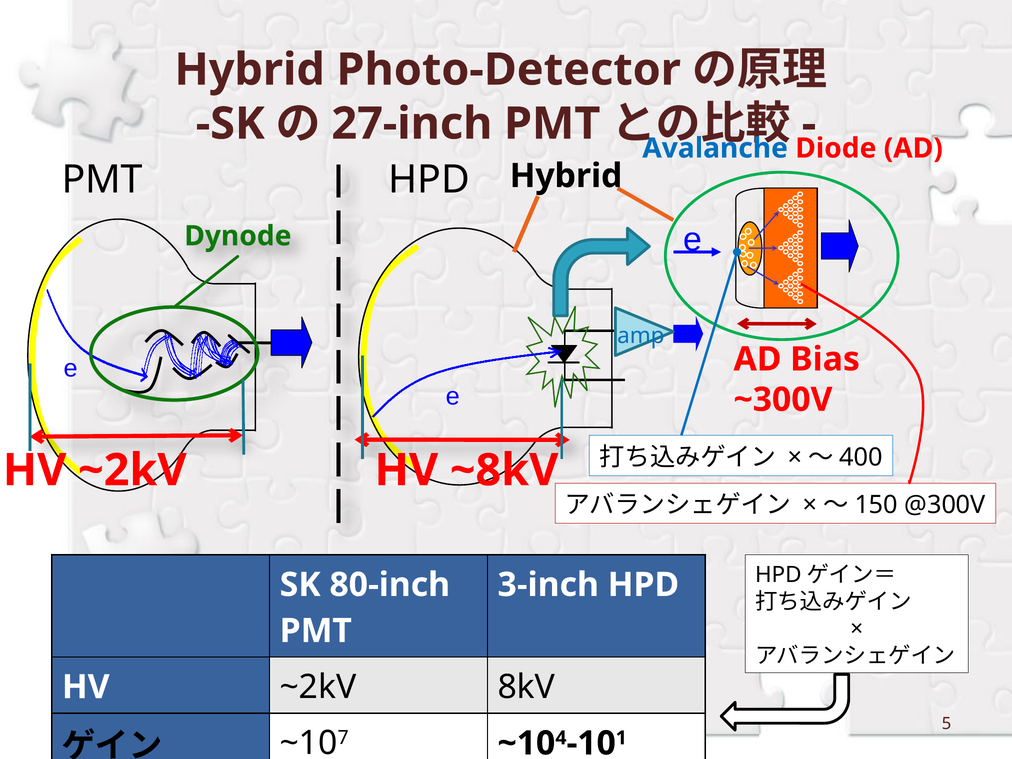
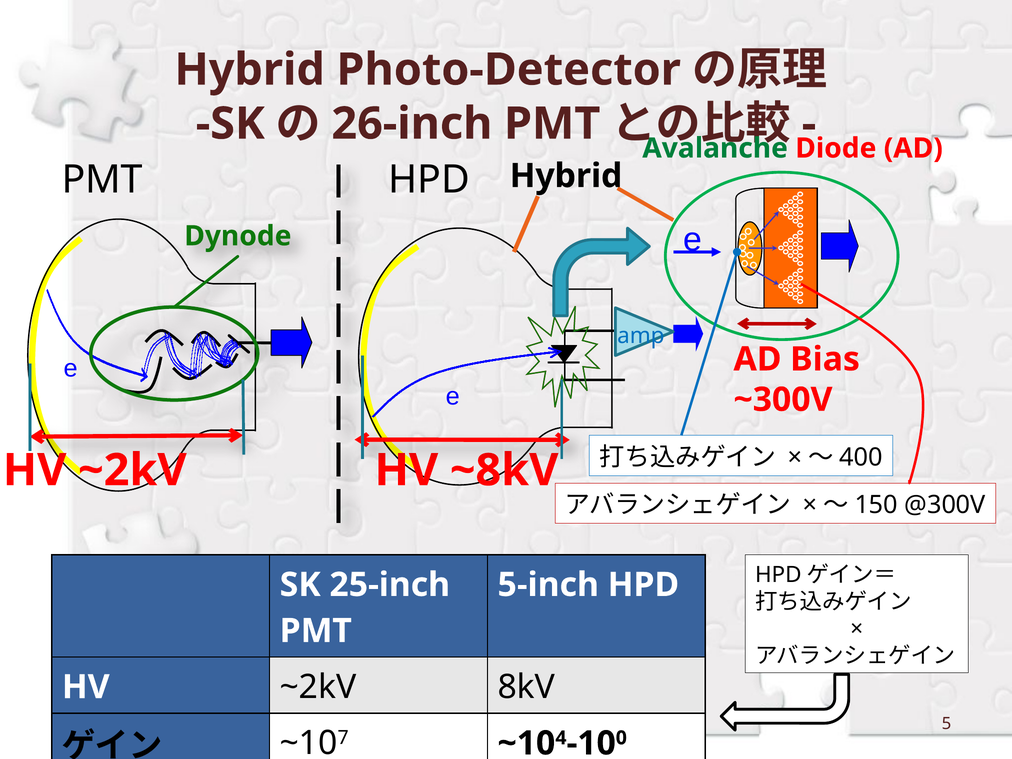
27-inch: 27-inch -> 26-inch
Avalanche colour: blue -> green
80-inch: 80-inch -> 25-inch
3-inch: 3-inch -> 5-inch
1: 1 -> 0
